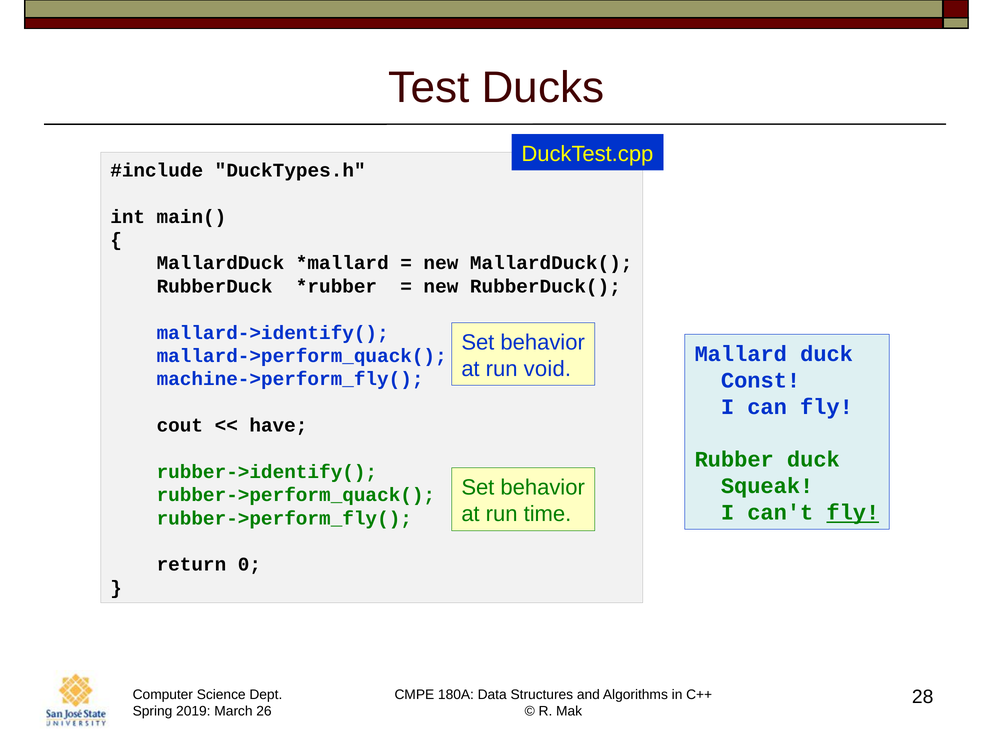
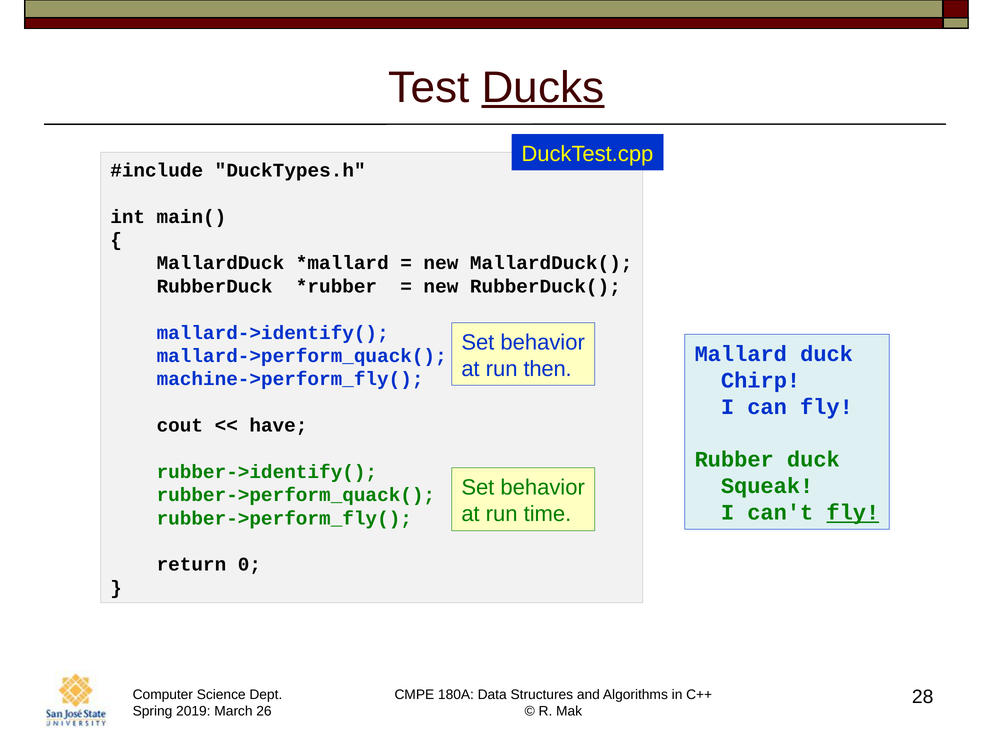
Ducks underline: none -> present
void: void -> then
Const: Const -> Chirp
